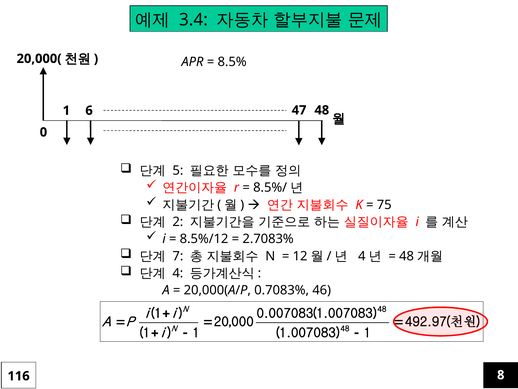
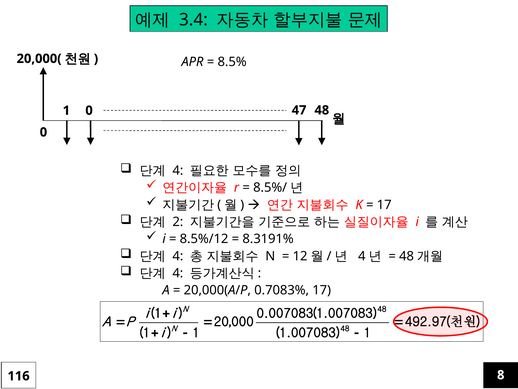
1 6: 6 -> 0
5 at (178, 170): 5 -> 4
75 at (384, 204): 75 -> 17
2.7083%: 2.7083% -> 8.3191%
7 at (178, 256): 7 -> 4
0.7083% 46: 46 -> 17
